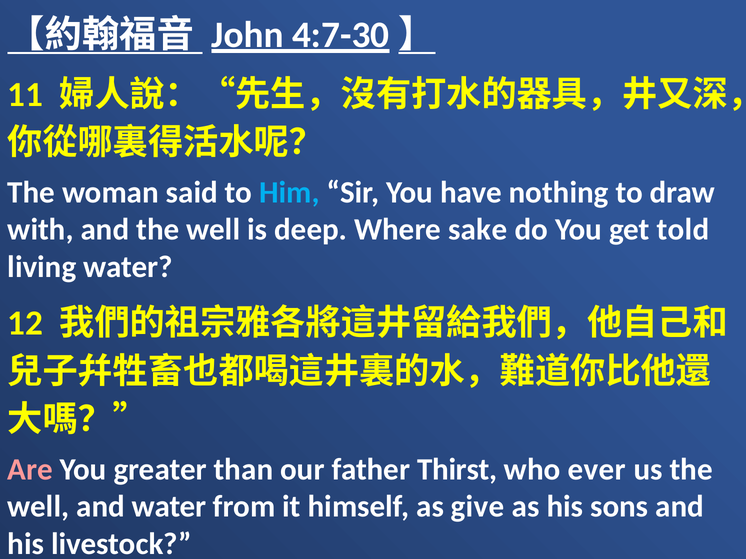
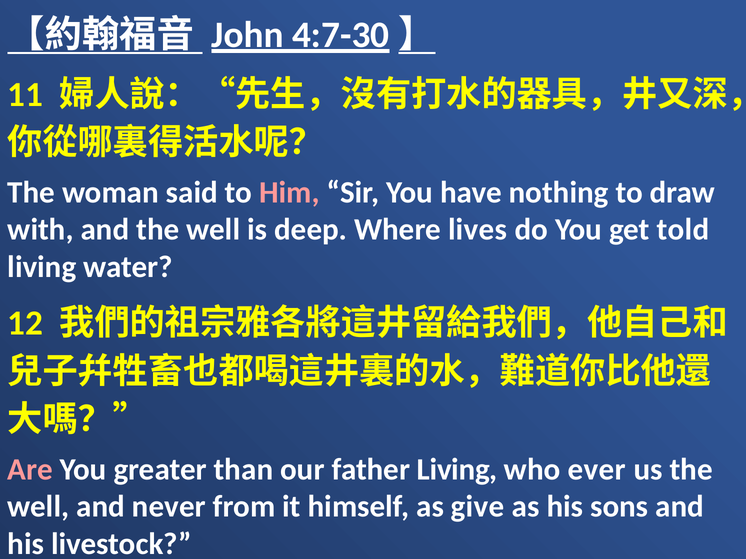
Him colour: light blue -> pink
sake: sake -> lives
father Thirst: Thirst -> Living
and water: water -> never
